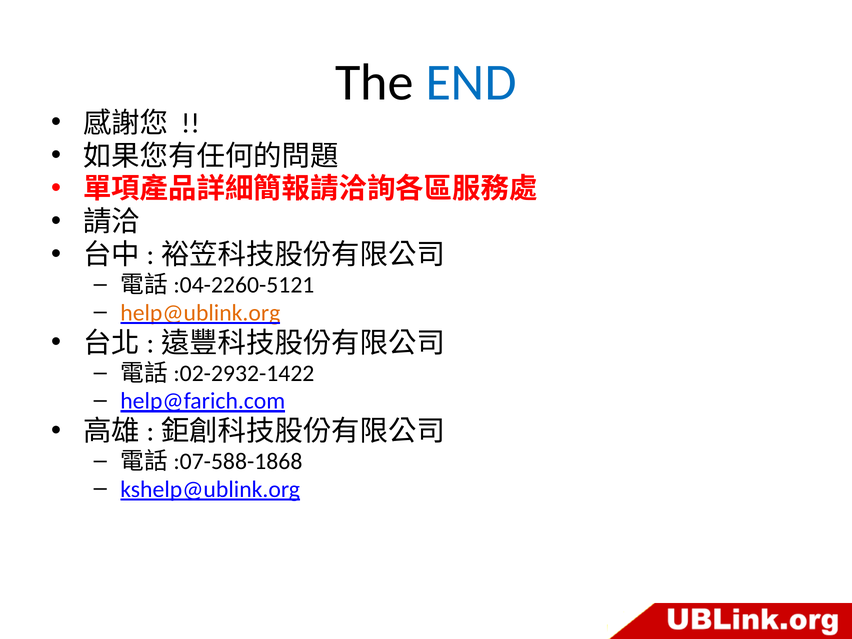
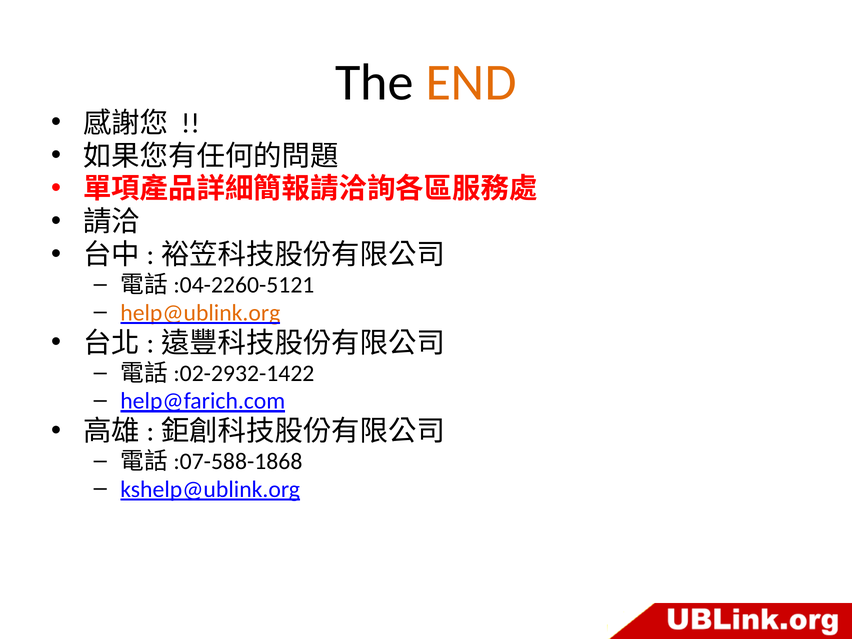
END colour: blue -> orange
